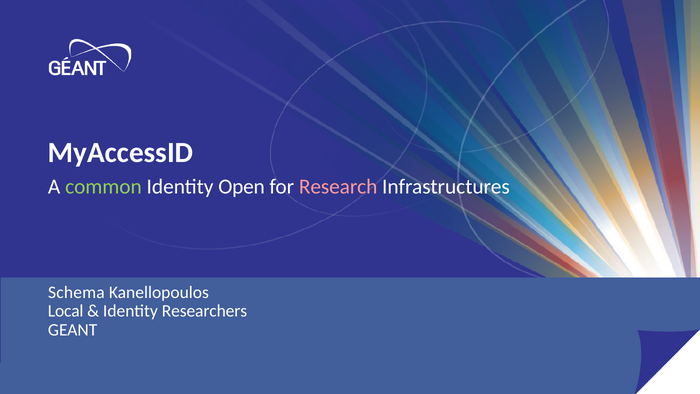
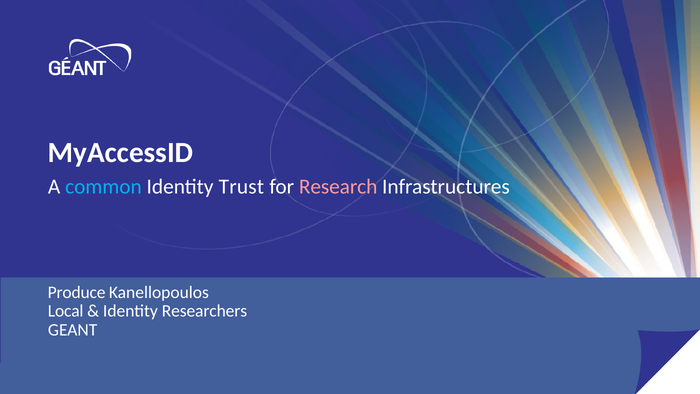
common colour: light green -> light blue
Open: Open -> Trust
Schema: Schema -> Produce
